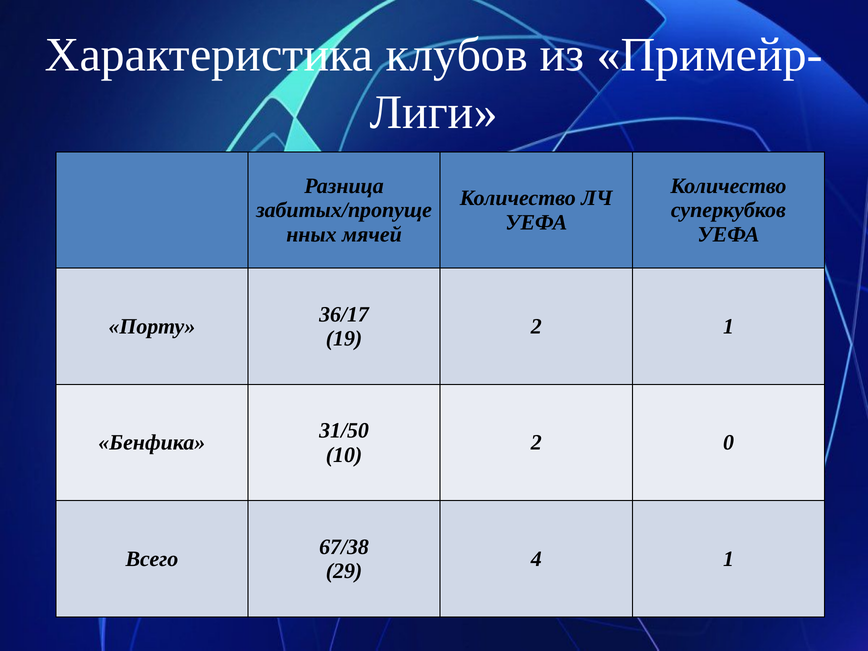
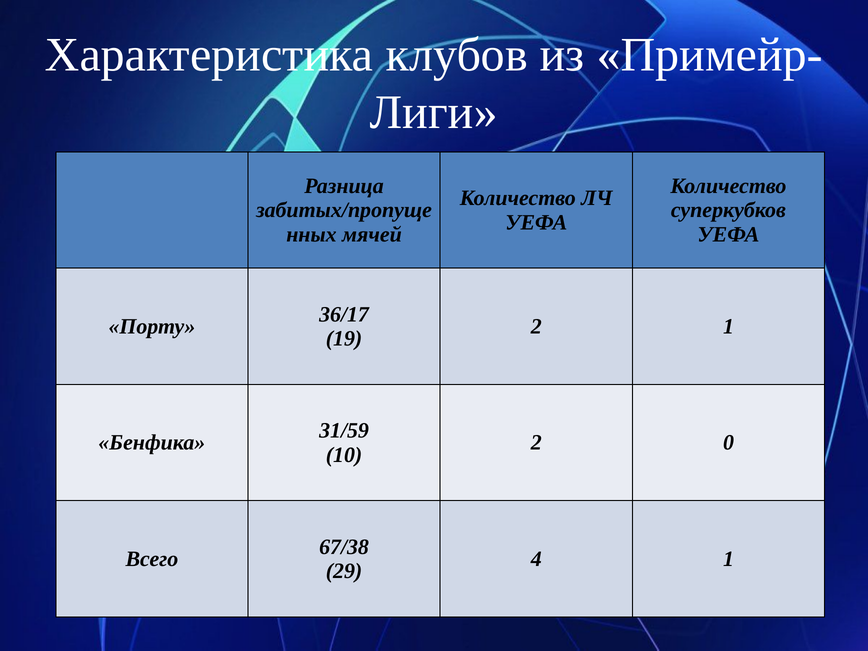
31/50: 31/50 -> 31/59
